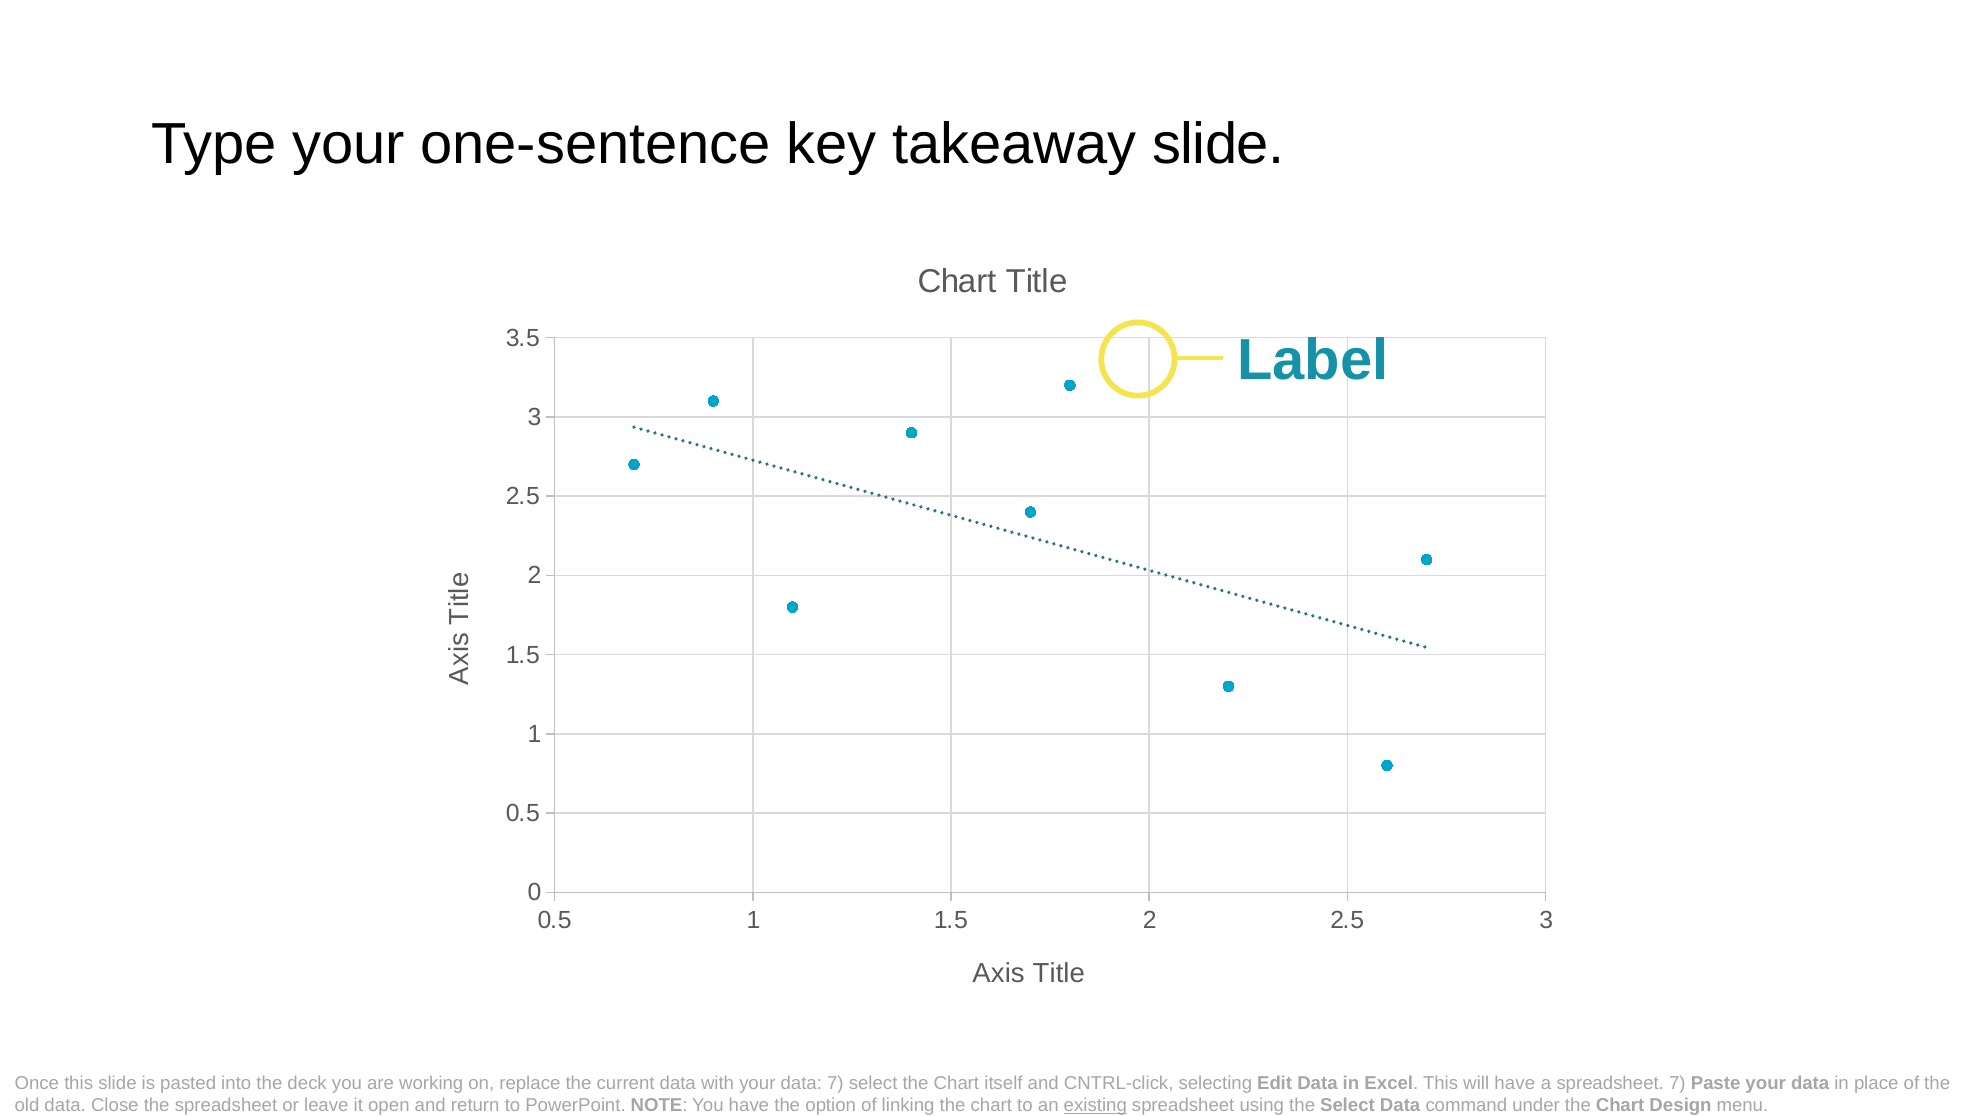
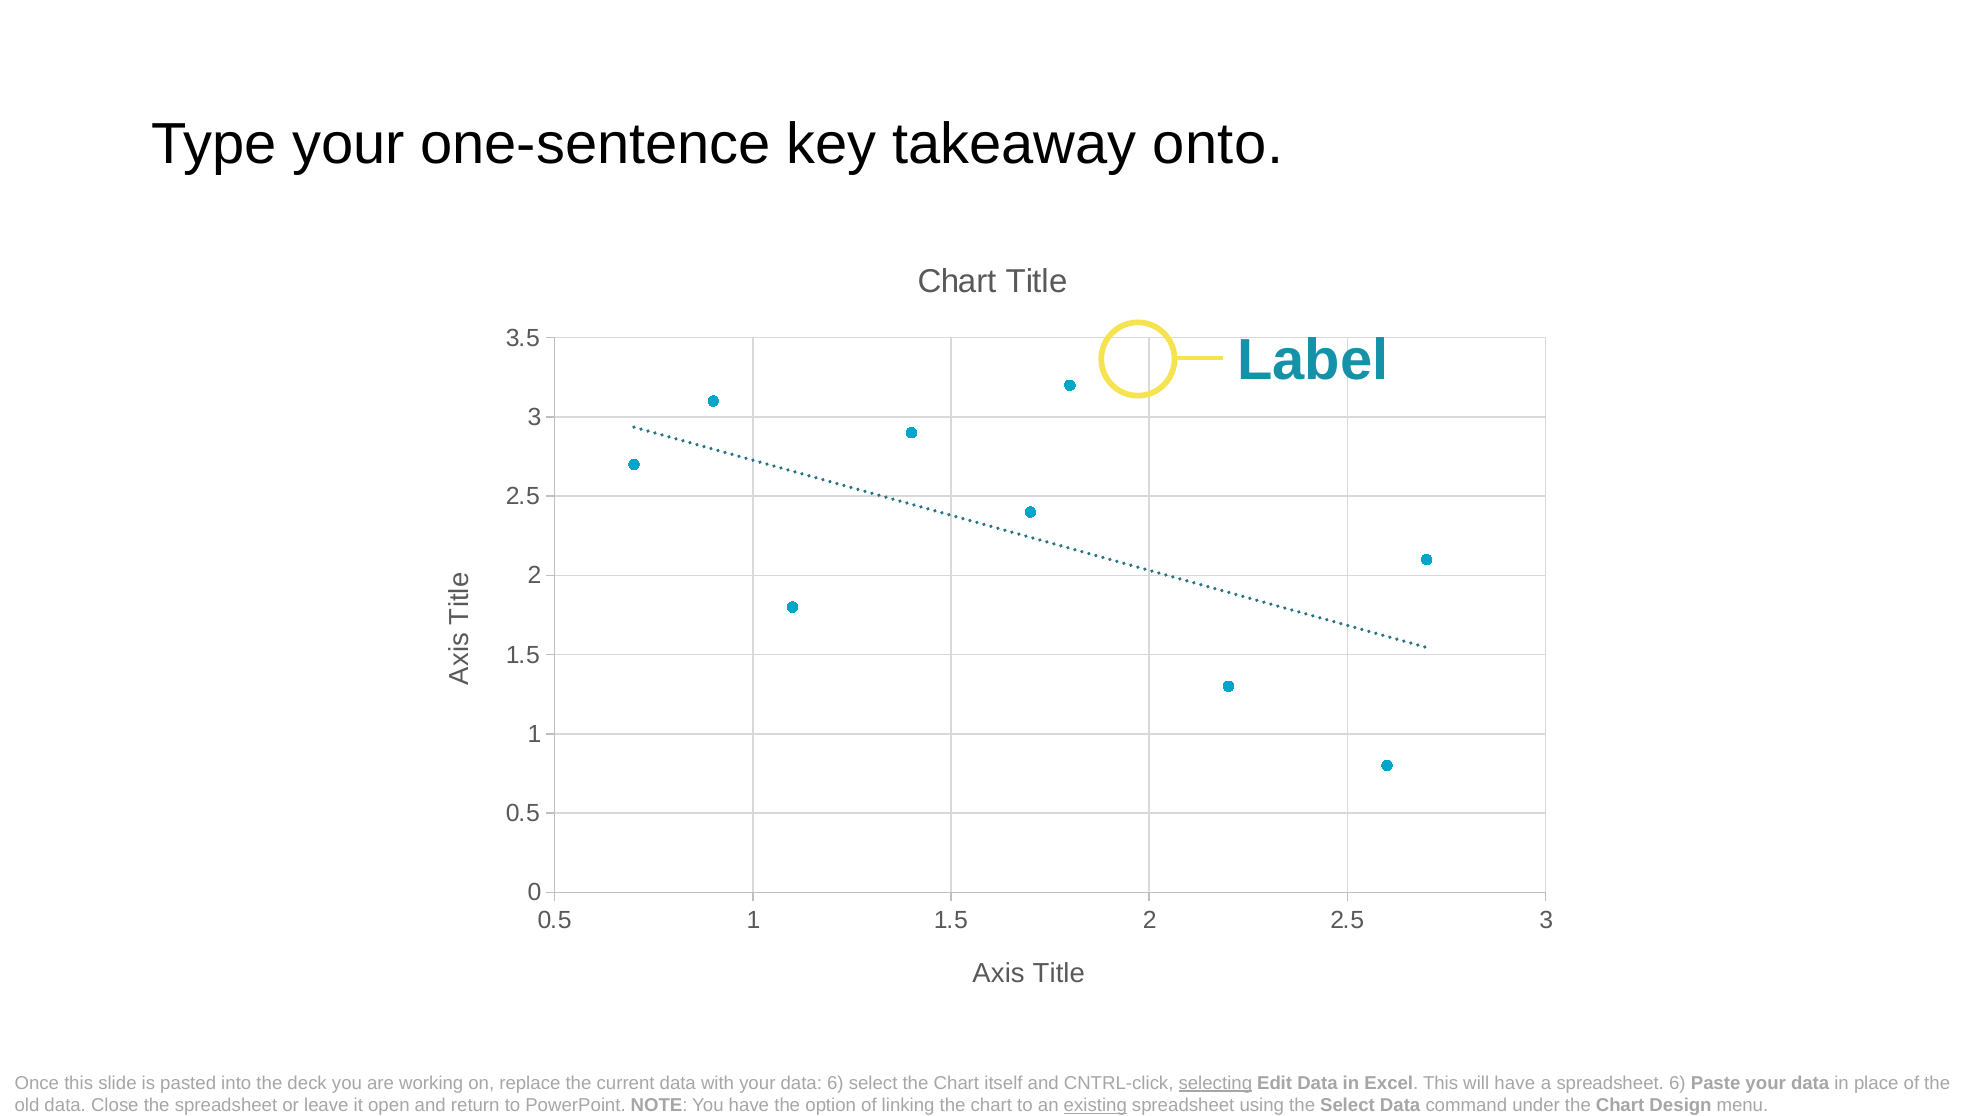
takeaway slide: slide -> onto
data 7: 7 -> 6
selecting underline: none -> present
spreadsheet 7: 7 -> 6
